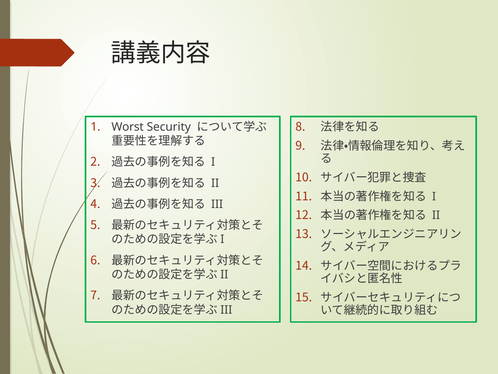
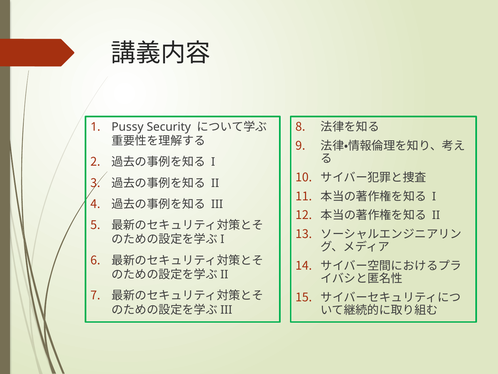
Worst: Worst -> Pussy
